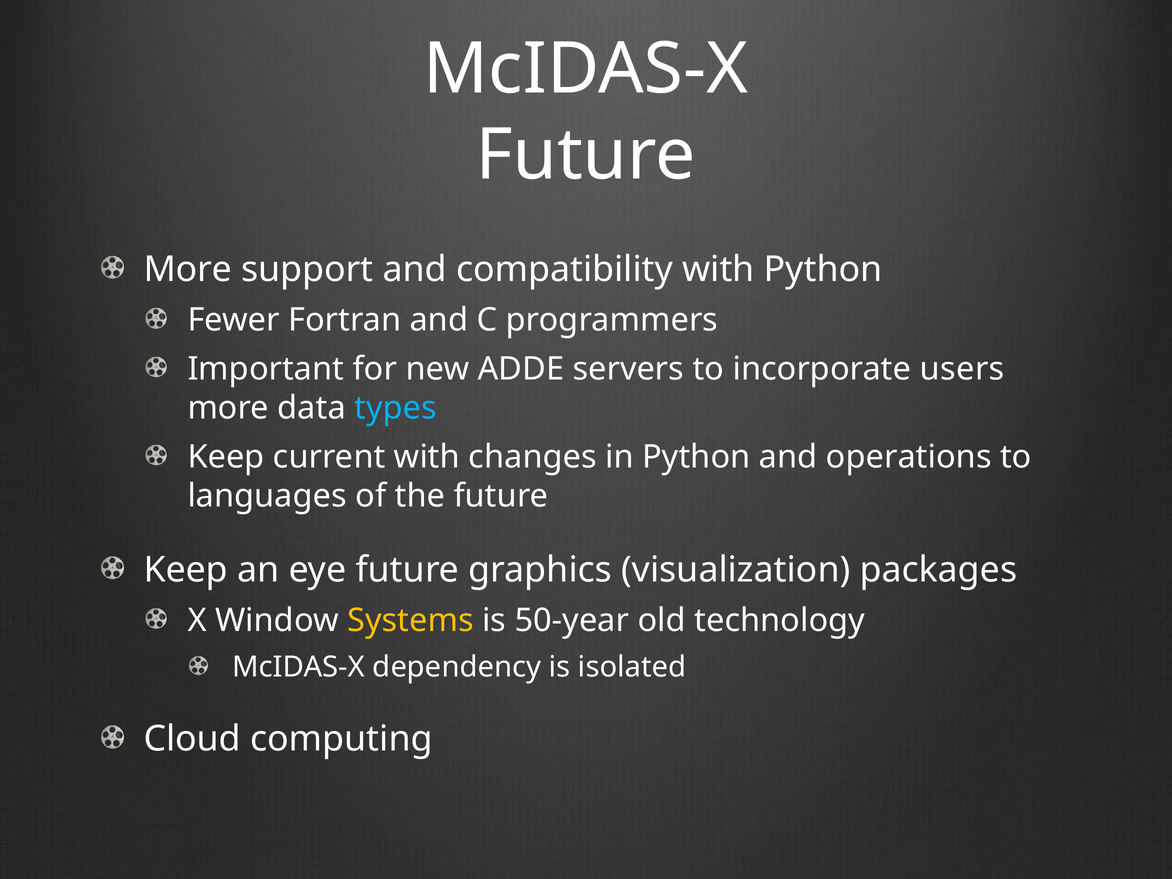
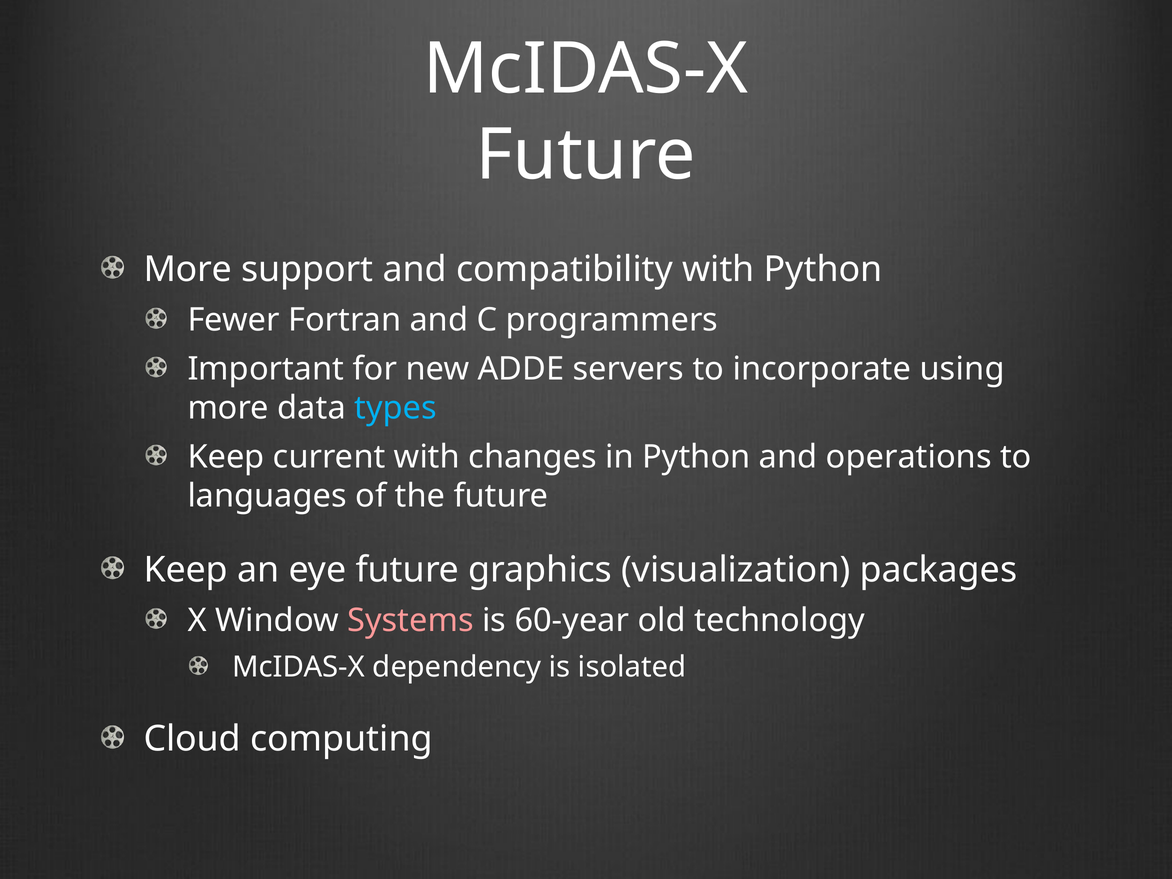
users: users -> using
Systems colour: yellow -> pink
50-year: 50-year -> 60-year
